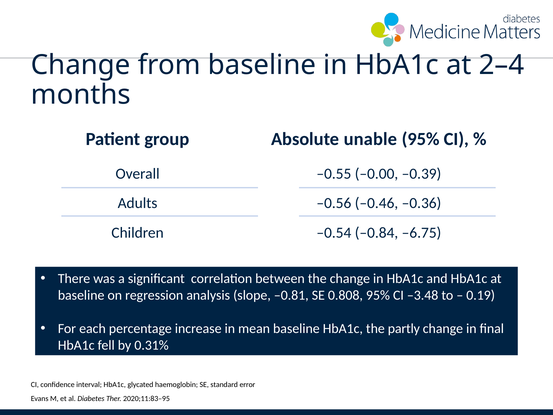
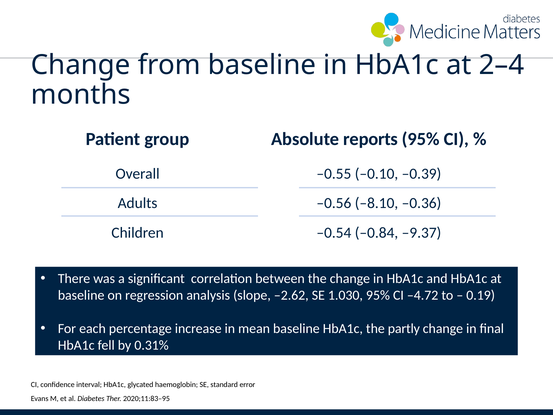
unable: unable -> reports
–0.00: –0.00 -> –0.10
–0.46: –0.46 -> –8.10
–6.75: –6.75 -> –9.37
–0.81: –0.81 -> –2.62
0.808: 0.808 -> 1.030
–3.48: –3.48 -> –4.72
